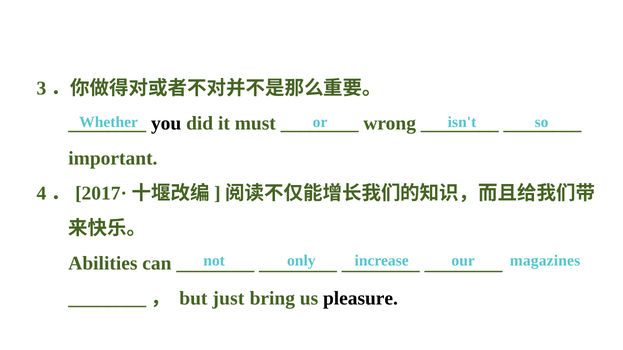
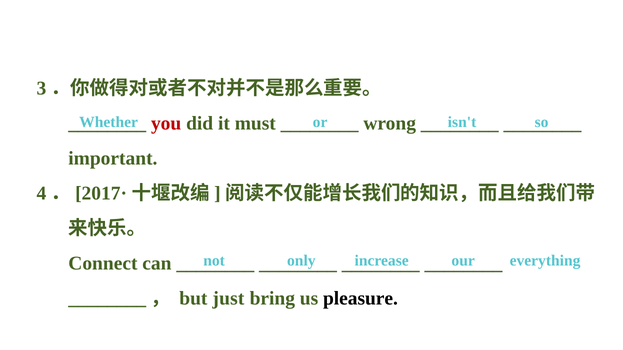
you colour: black -> red
magazines: magazines -> everything
Abilities: Abilities -> Connect
